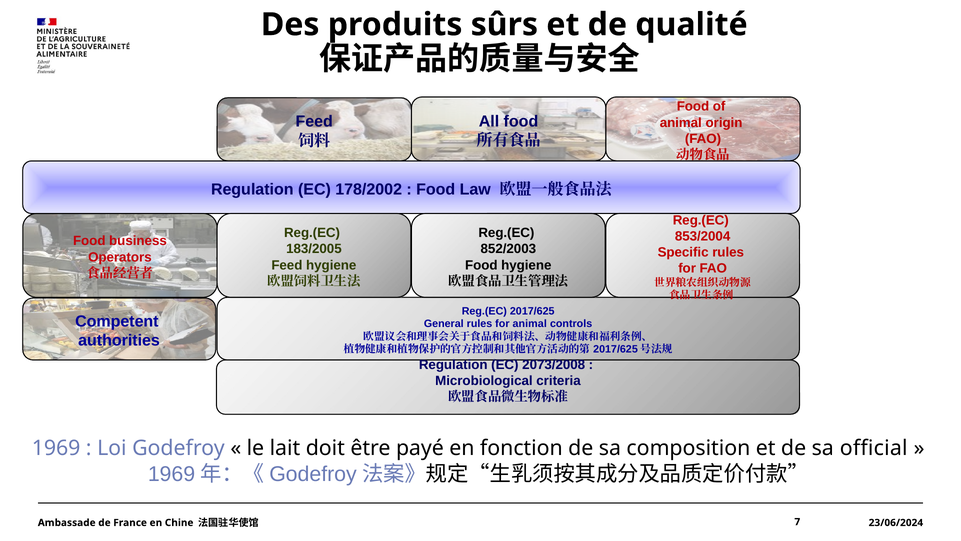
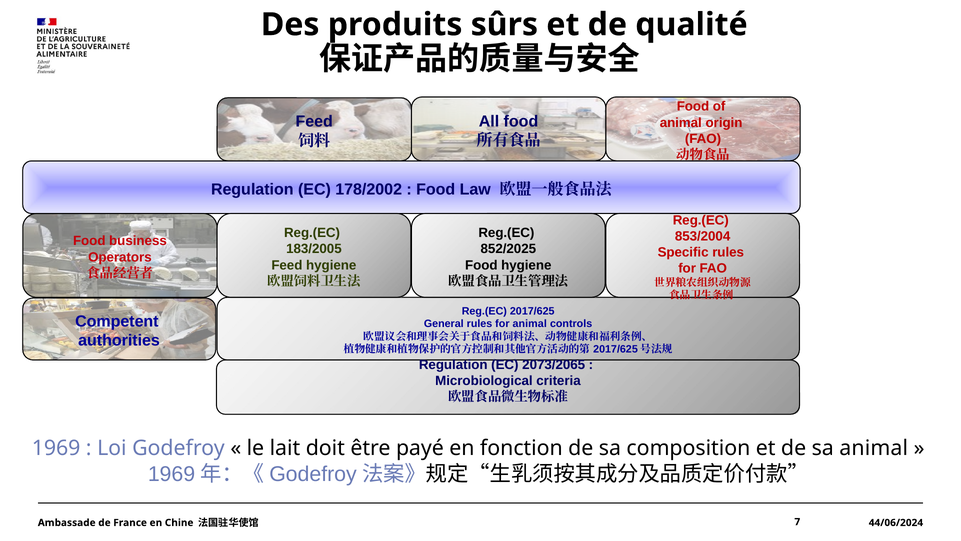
852/2003: 852/2003 -> 852/2025
2073/2008: 2073/2008 -> 2073/2065
sa official: official -> animal
23/06/2024: 23/06/2024 -> 44/06/2024
